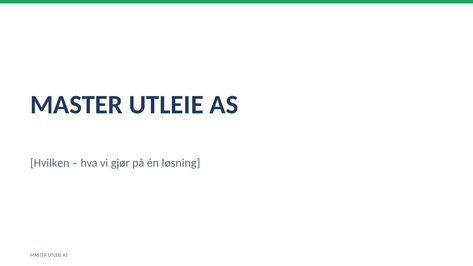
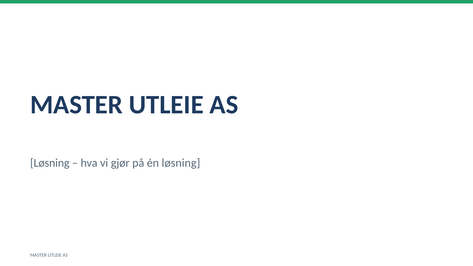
Hvilken at (50, 163): Hvilken -> Løsning
